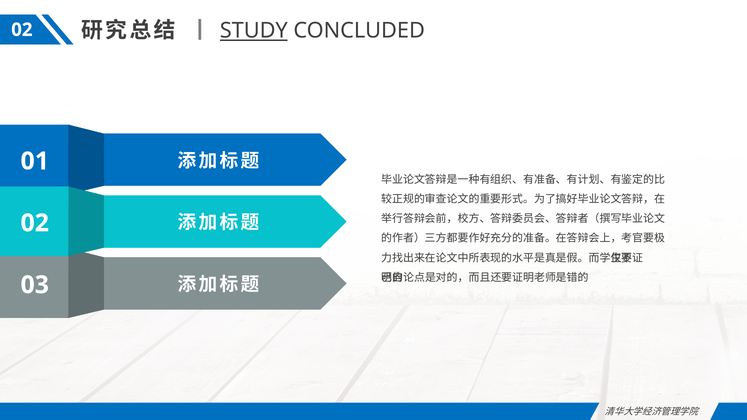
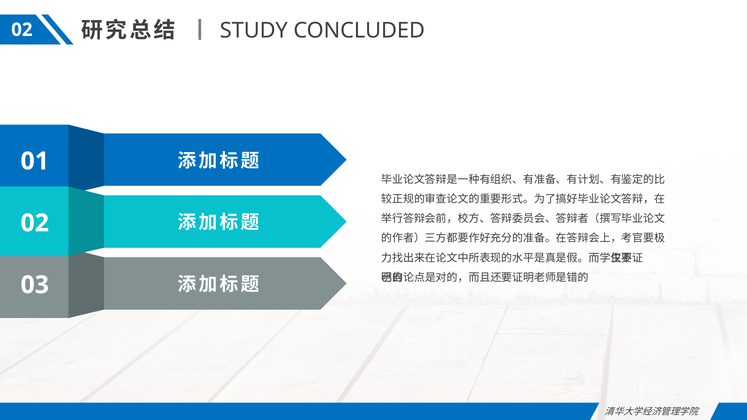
STUDY underline: present -> none
